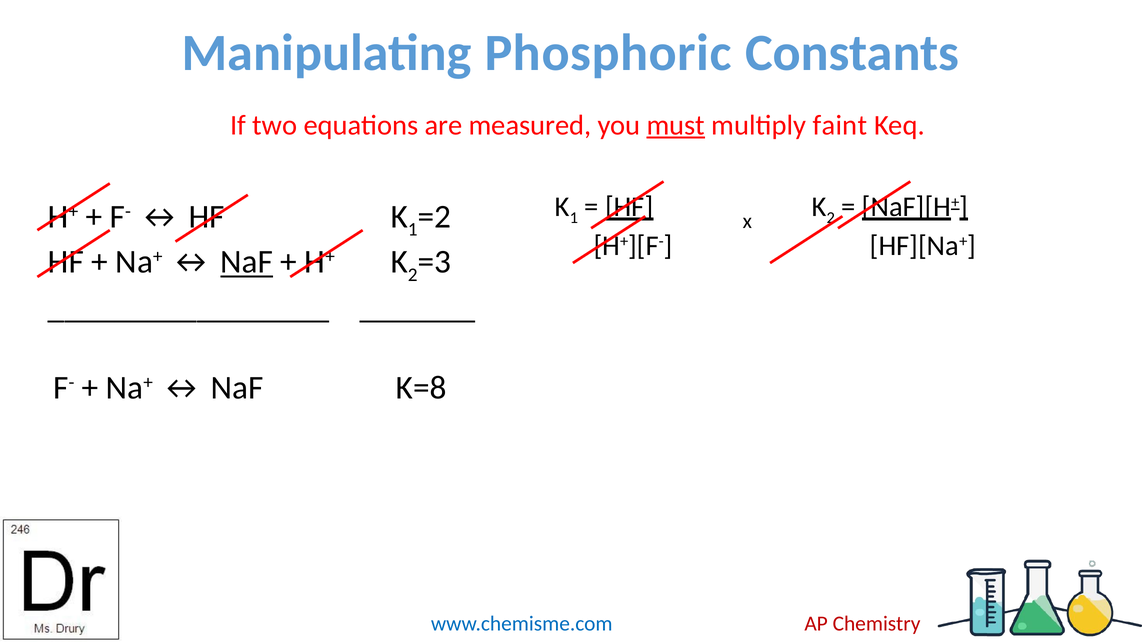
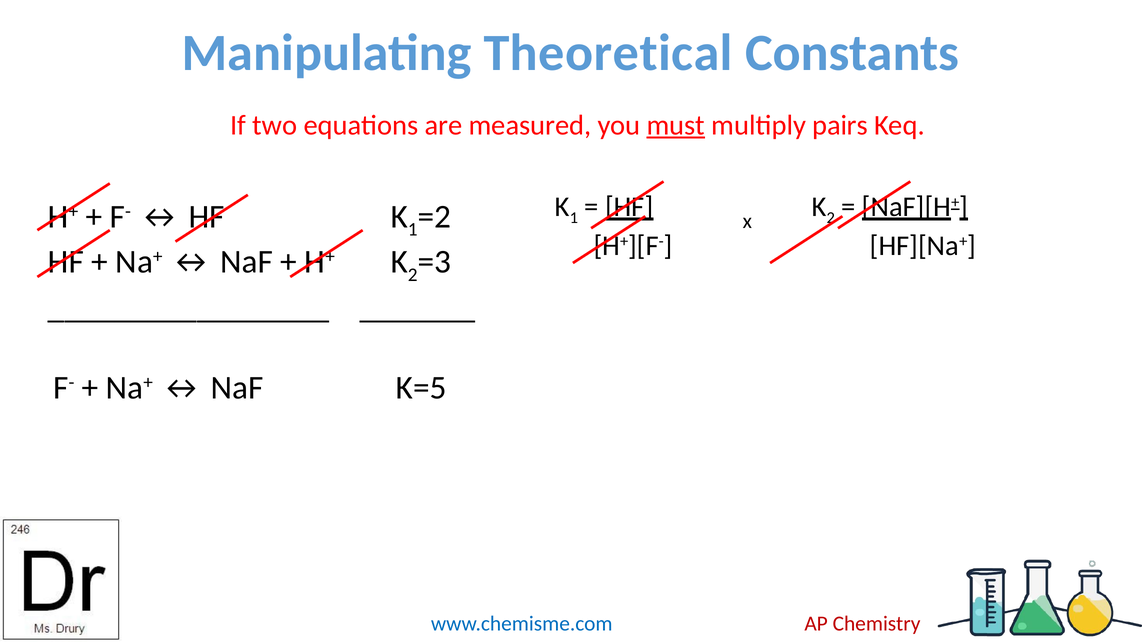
Phosphoric: Phosphoric -> Theoretical
faint: faint -> pairs
NaF at (247, 262) underline: present -> none
K=8: K=8 -> K=5
